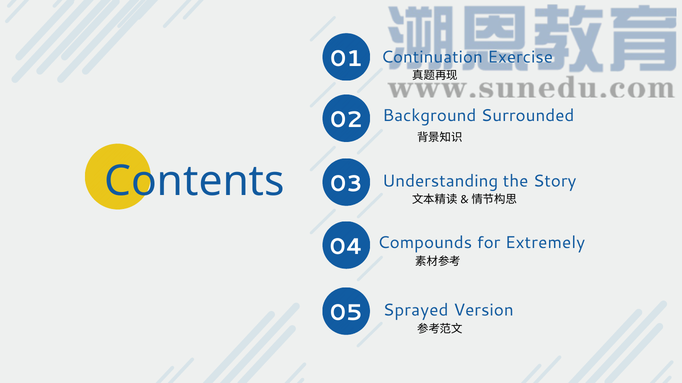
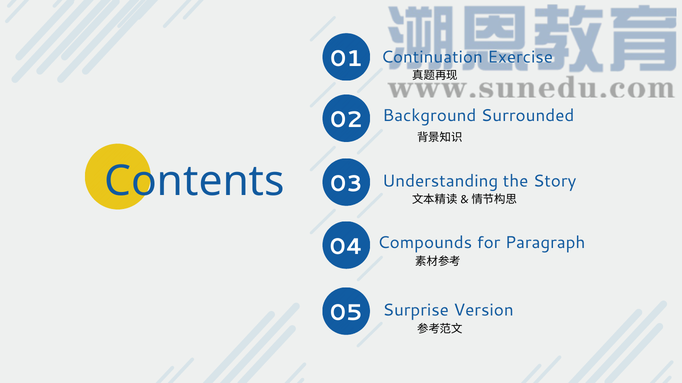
Extremely: Extremely -> Paragraph
Sprayed: Sprayed -> Surprise
